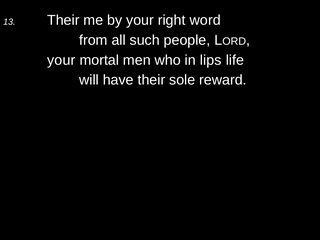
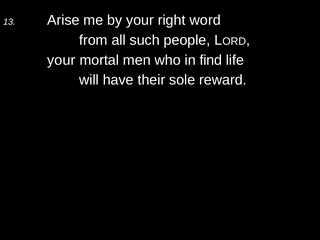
13 Their: Their -> Arise
lips: lips -> find
